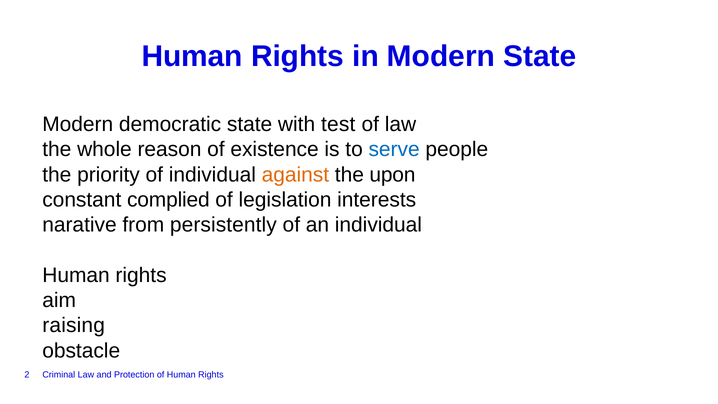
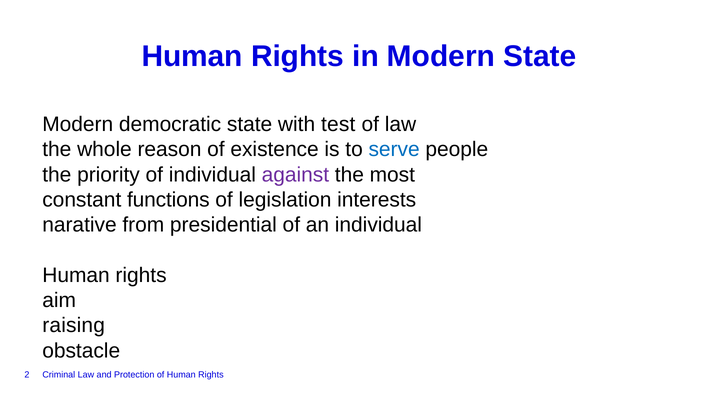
against colour: orange -> purple
upon: upon -> most
complied: complied -> functions
persistently: persistently -> presidential
